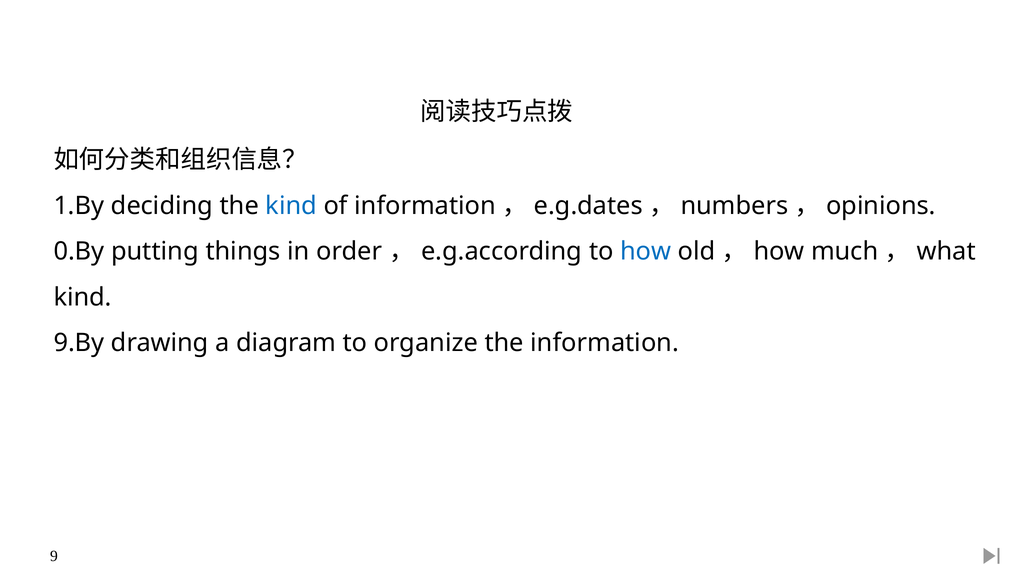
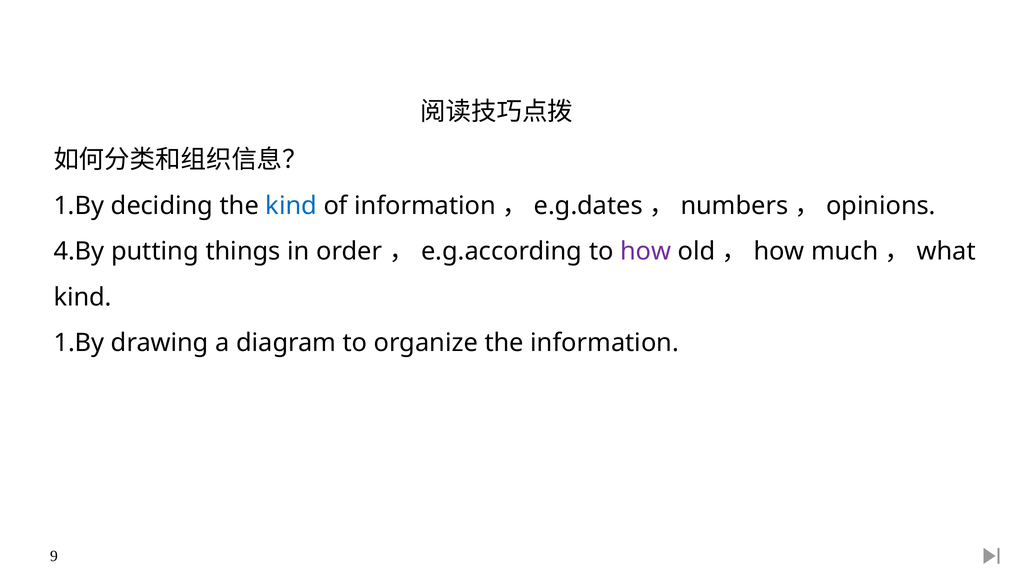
0.By: 0.By -> 4.By
how at (646, 251) colour: blue -> purple
9.By at (79, 343): 9.By -> 1.By
